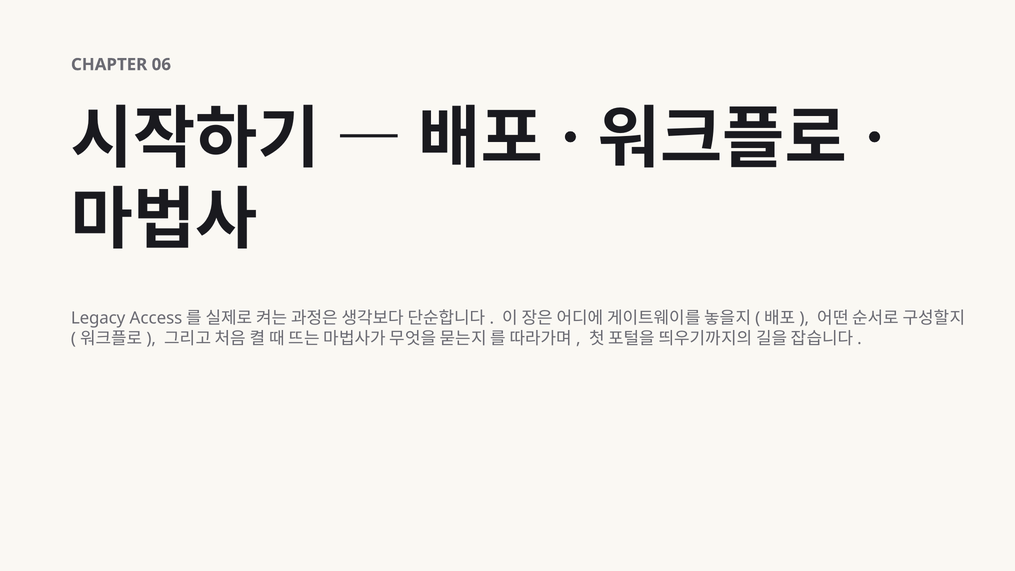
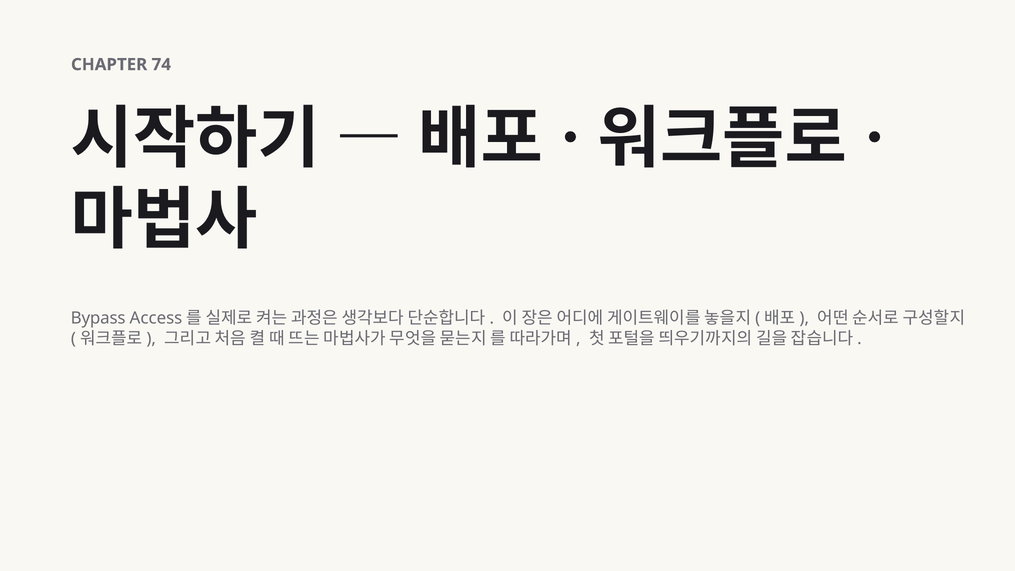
06: 06 -> 74
Legacy: Legacy -> Bypass
